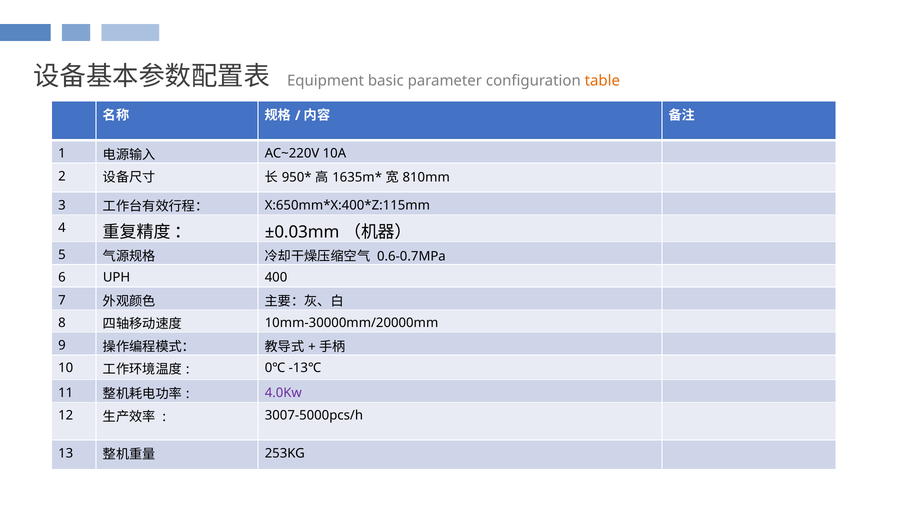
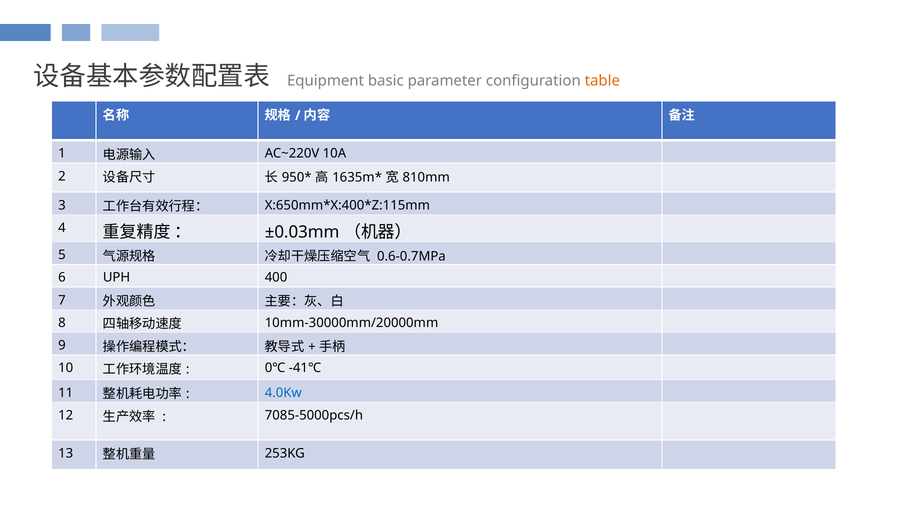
-13℃: -13℃ -> -41℃
4.0Kw colour: purple -> blue
3007-5000pcs/h: 3007-5000pcs/h -> 7085-5000pcs/h
